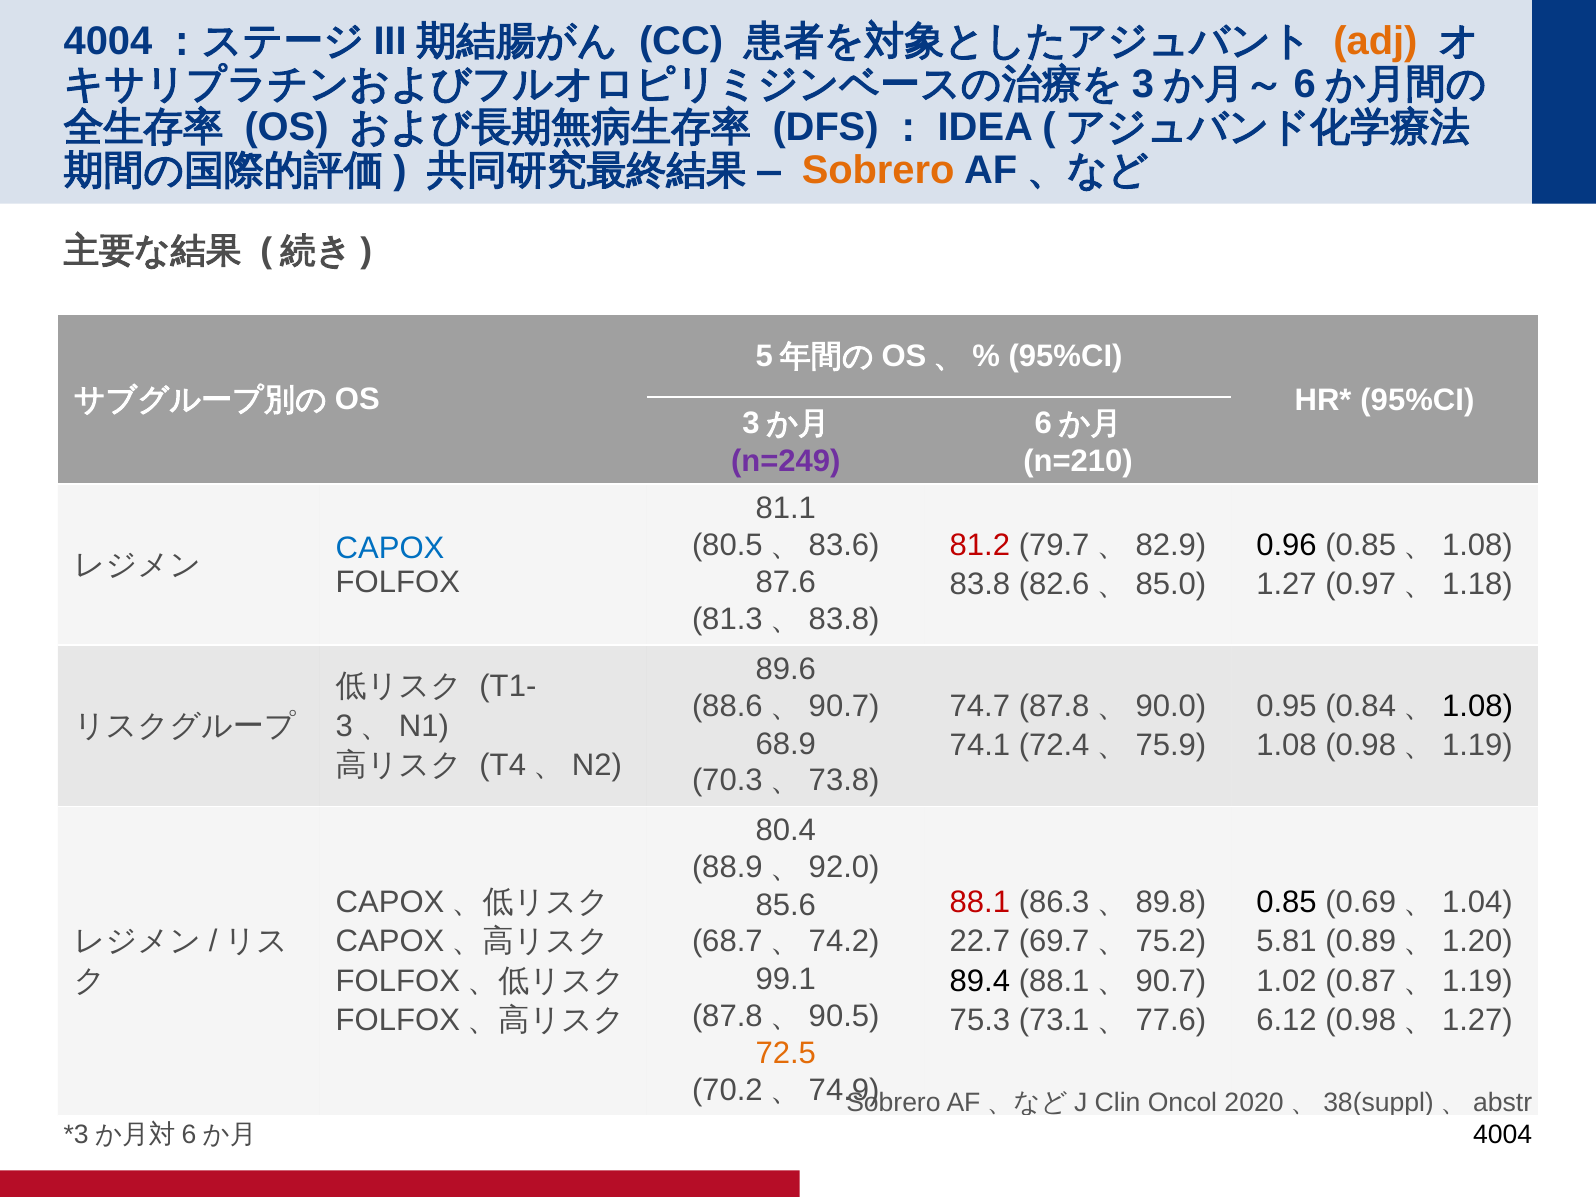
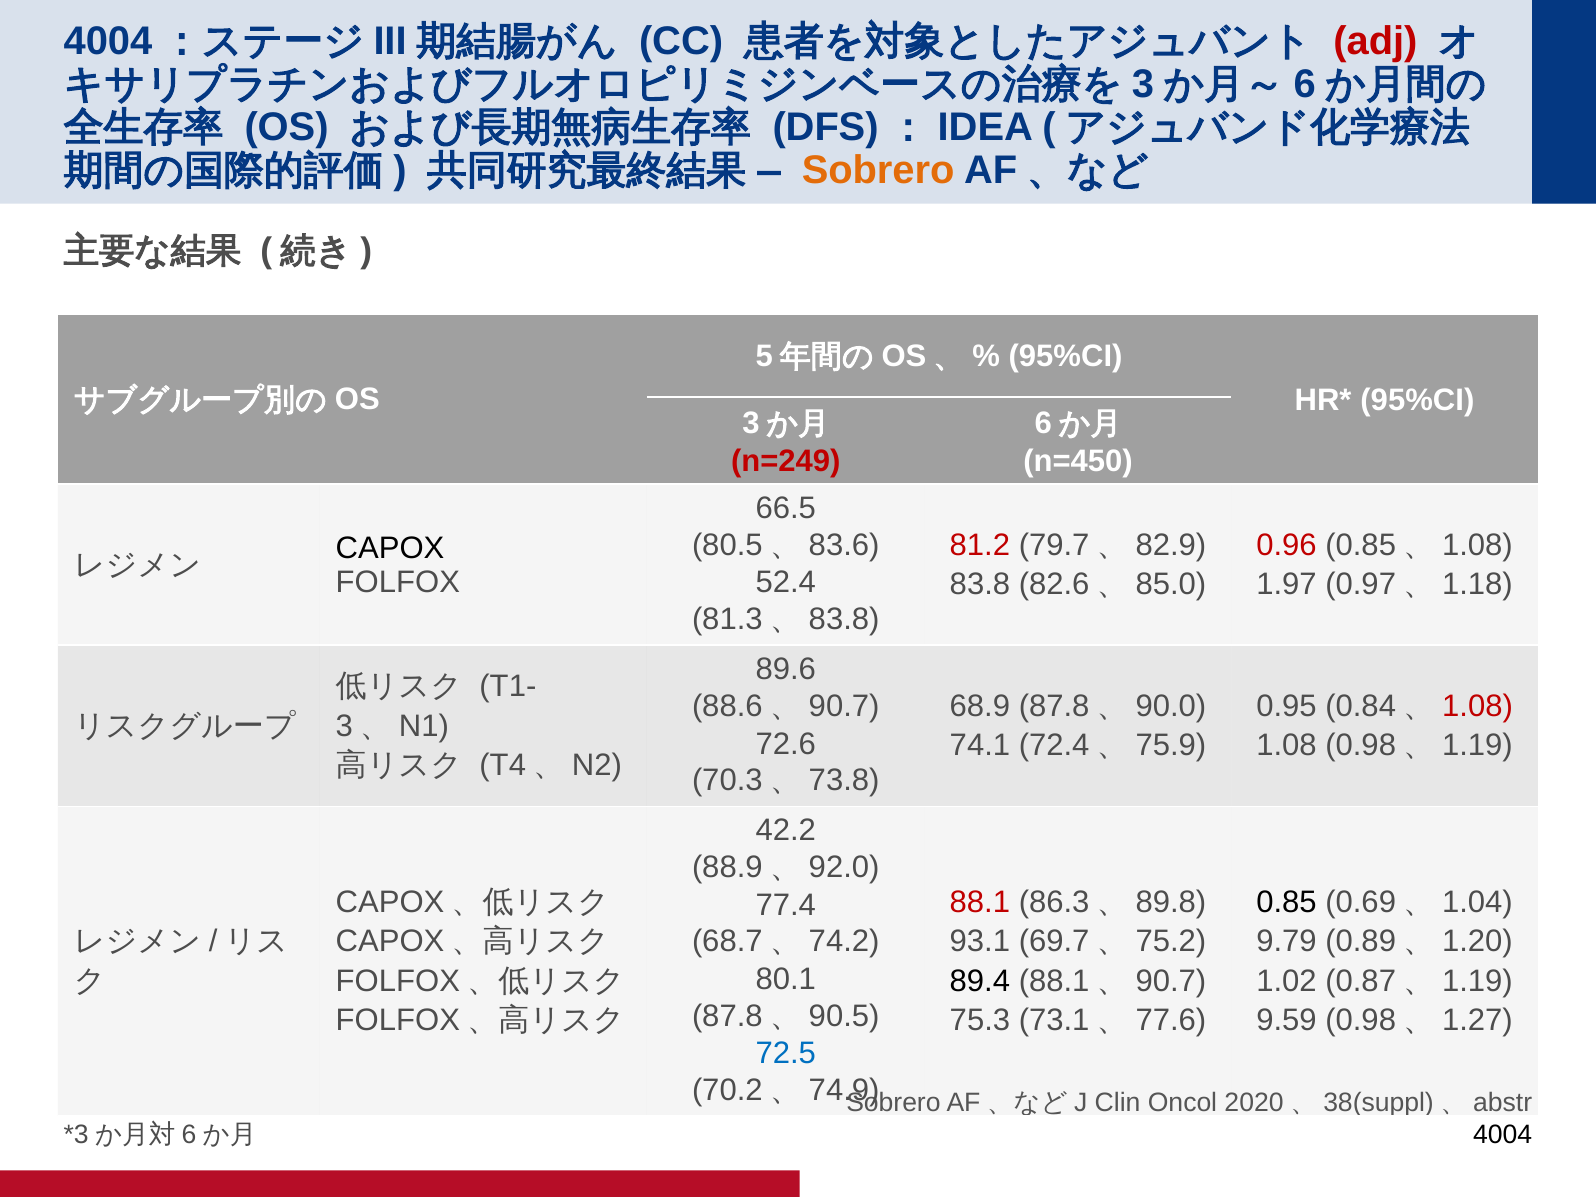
adj colour: orange -> red
n=249 colour: purple -> red
n=210: n=210 -> n=450
81.1: 81.1 -> 66.5
0.96 colour: black -> red
CAPOX colour: blue -> black
87.6: 87.6 -> 52.4
1.27 at (1286, 584): 1.27 -> 1.97
74.7: 74.7 -> 68.9
1.08 at (1478, 706) colour: black -> red
68.9: 68.9 -> 72.6
80.4: 80.4 -> 42.2
85.6: 85.6 -> 77.4
22.7: 22.7 -> 93.1
5.81: 5.81 -> 9.79
99.1: 99.1 -> 80.1
6.12: 6.12 -> 9.59
72.5 colour: orange -> blue
